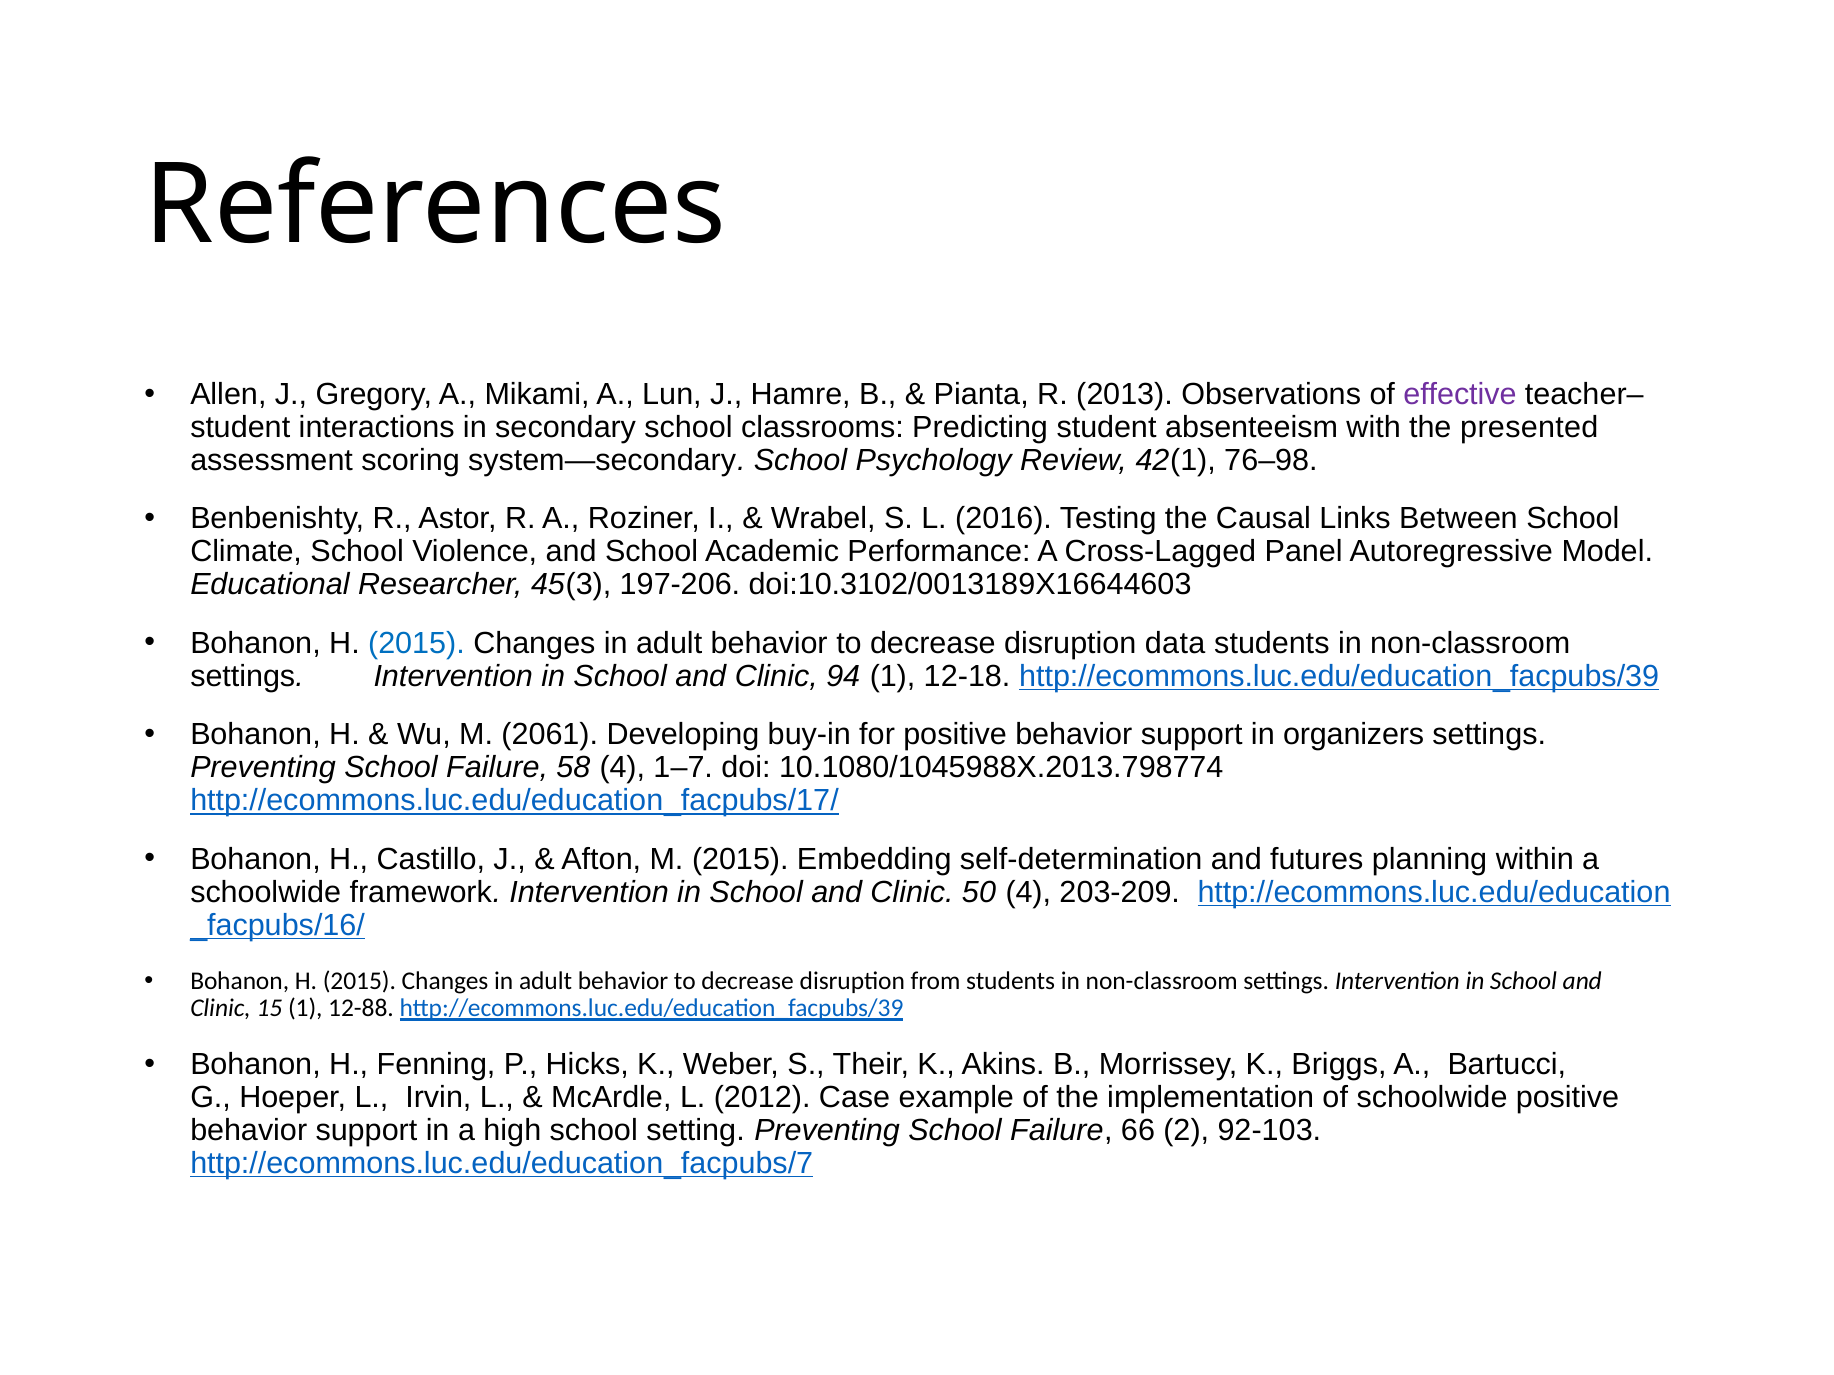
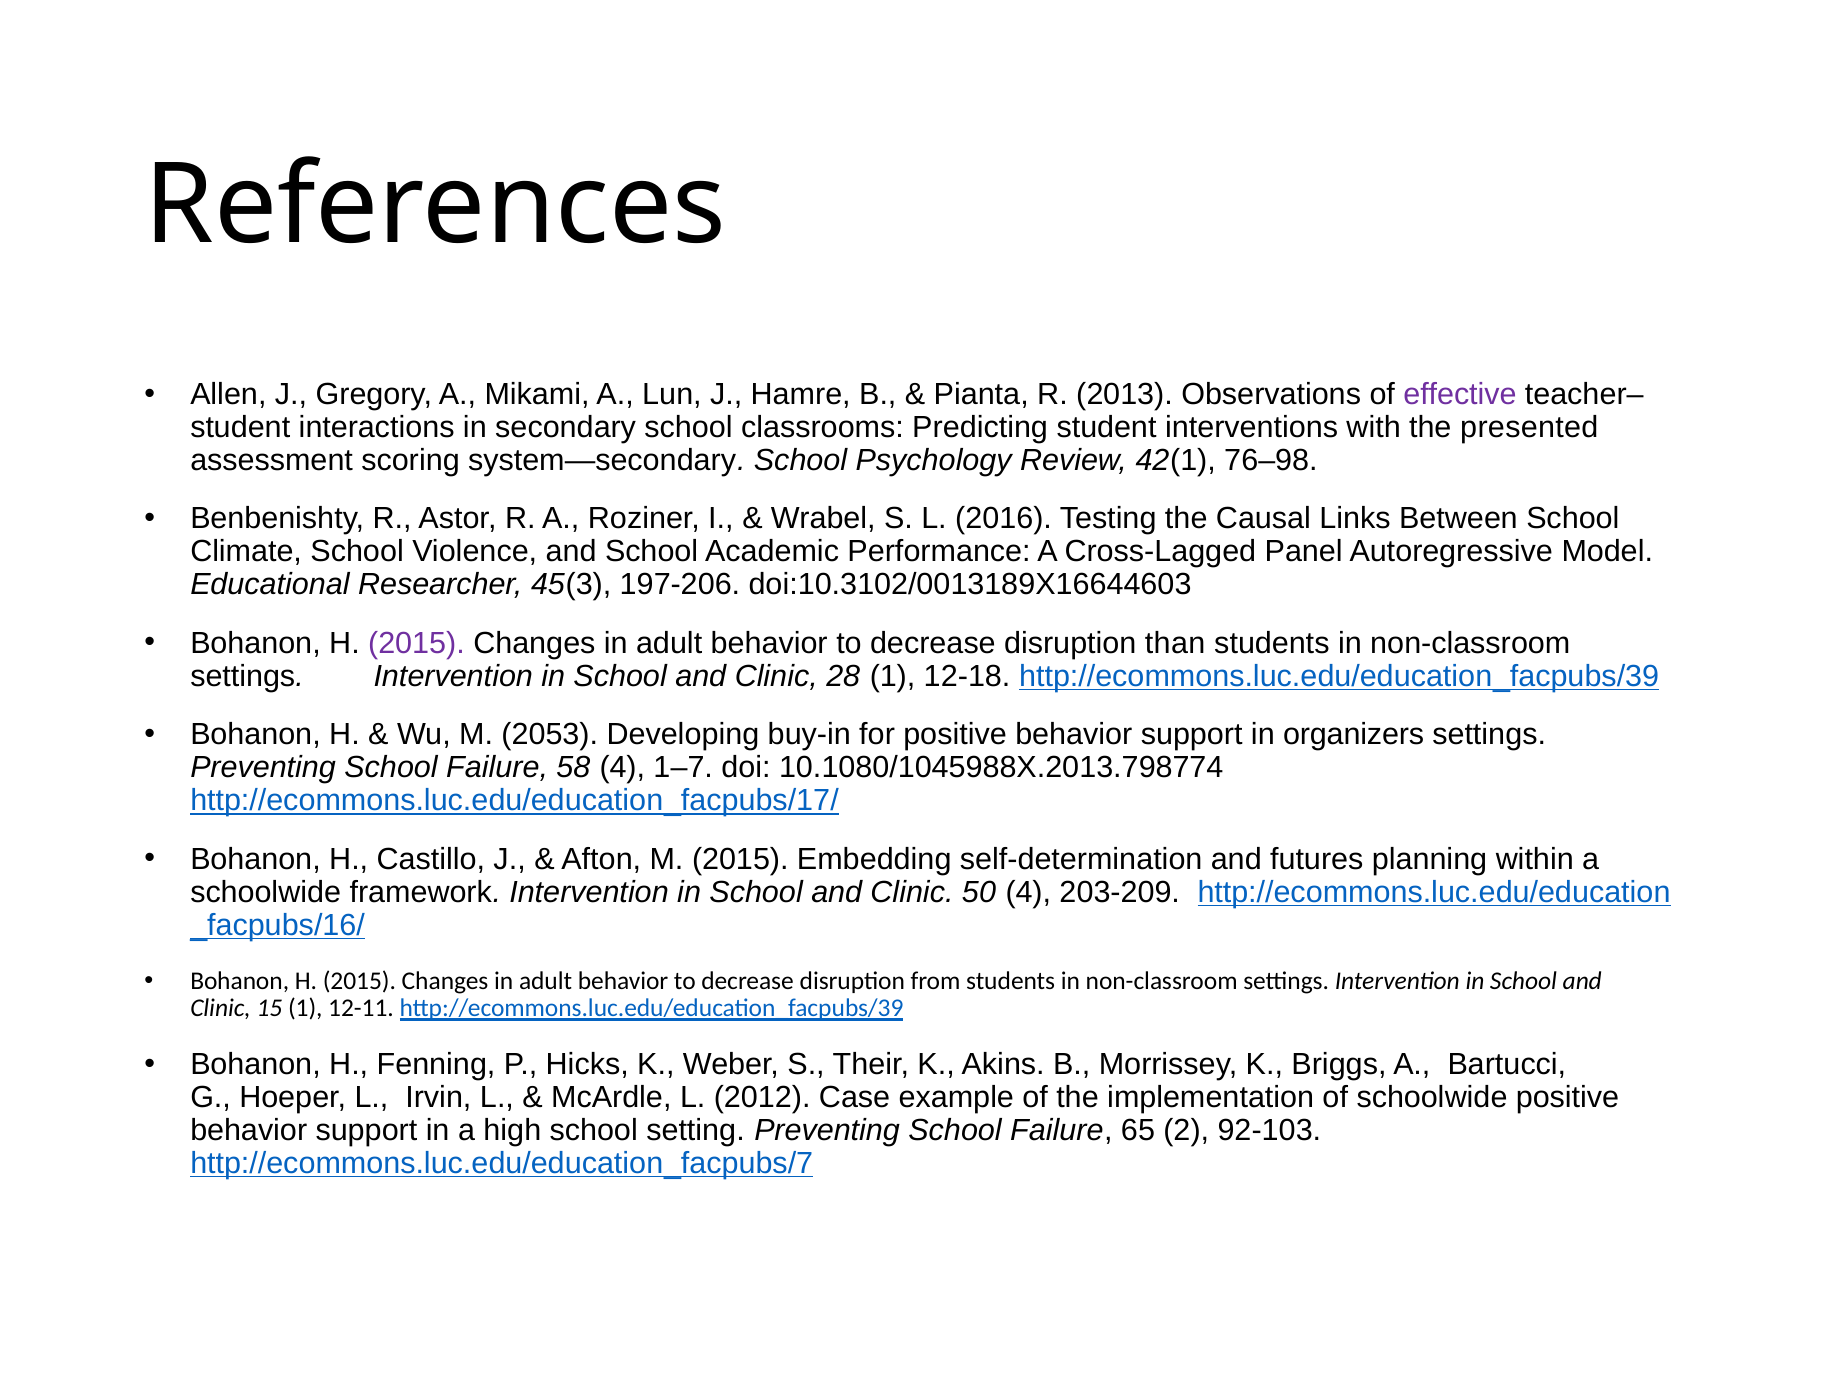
absenteeism: absenteeism -> interventions
2015 at (416, 643) colour: blue -> purple
data: data -> than
94: 94 -> 28
2061: 2061 -> 2053
12-88: 12-88 -> 12-11
66: 66 -> 65
